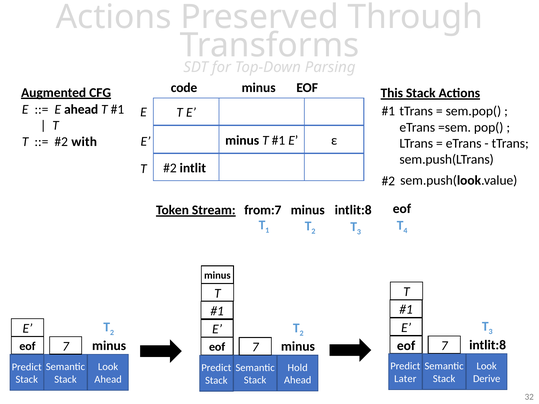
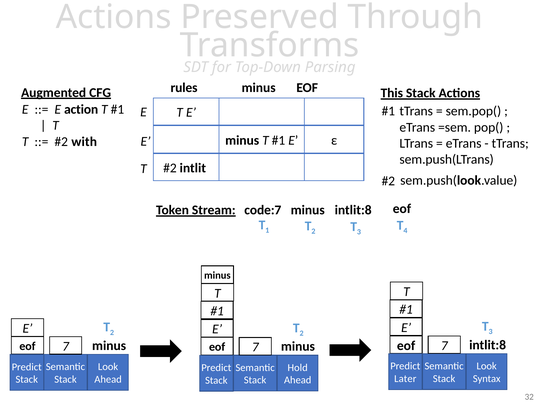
code: code -> rules
E ahead: ahead -> action
from:7: from:7 -> code:7
Derive: Derive -> Syntax
